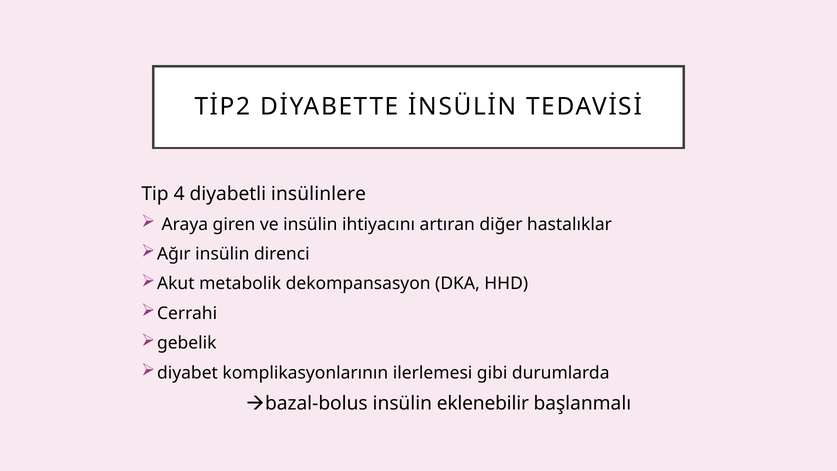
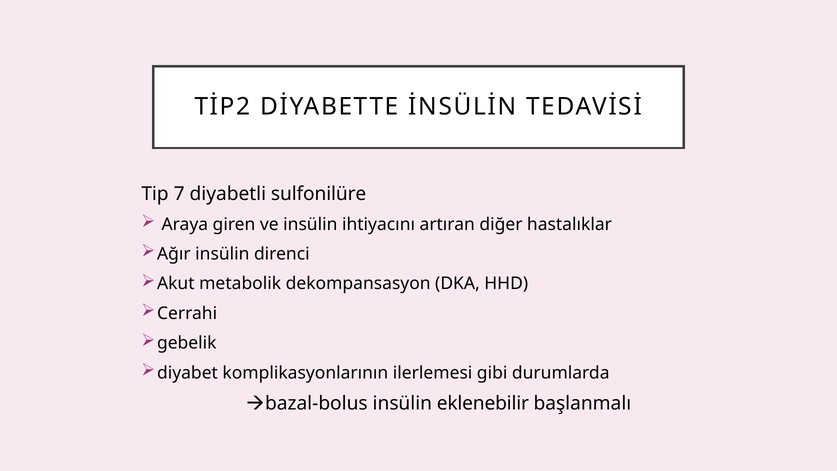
4: 4 -> 7
insülinlere: insülinlere -> sulfonilüre
